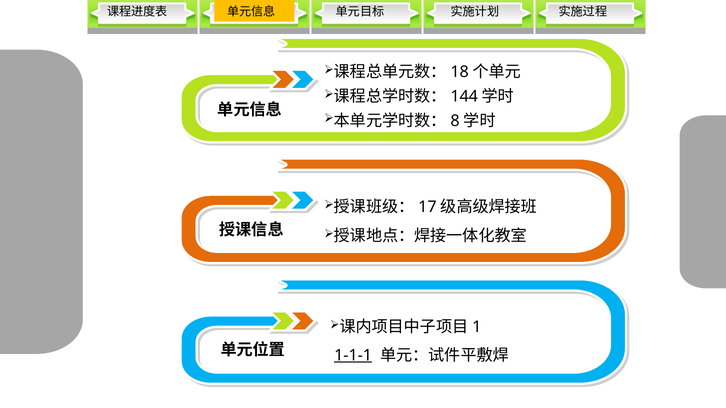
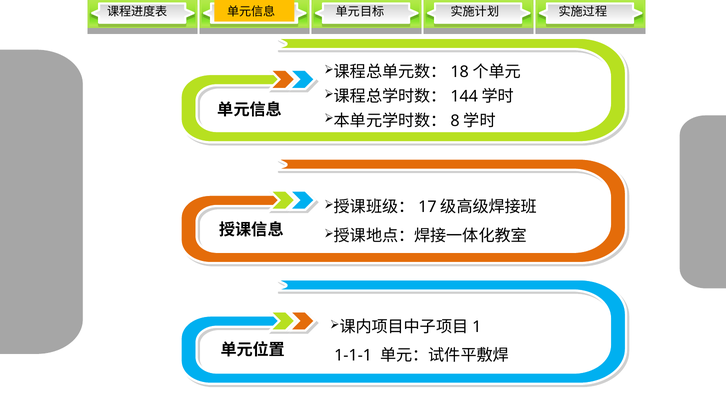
1-1-1 underline: present -> none
